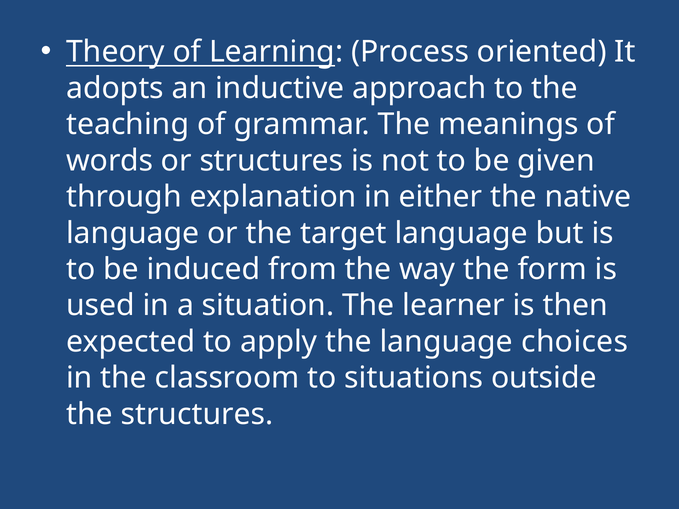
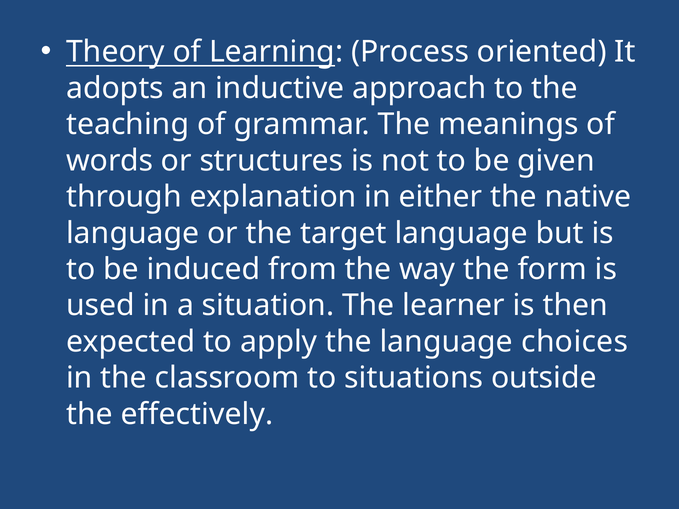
the structures: structures -> effectively
